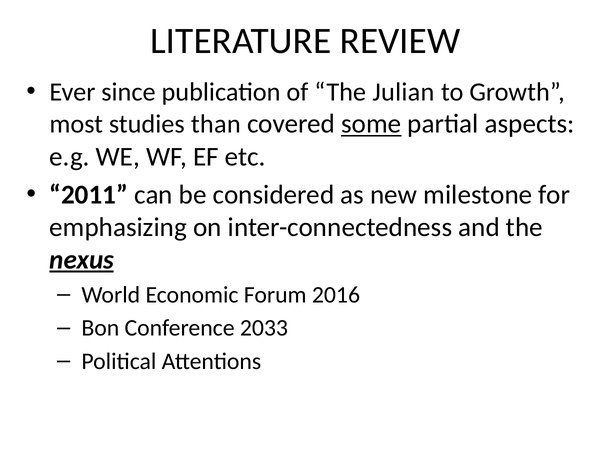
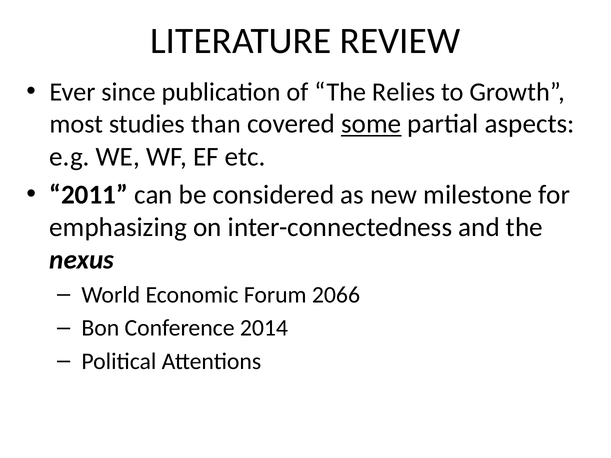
Julian: Julian -> Relies
nexus underline: present -> none
2016: 2016 -> 2066
2033: 2033 -> 2014
